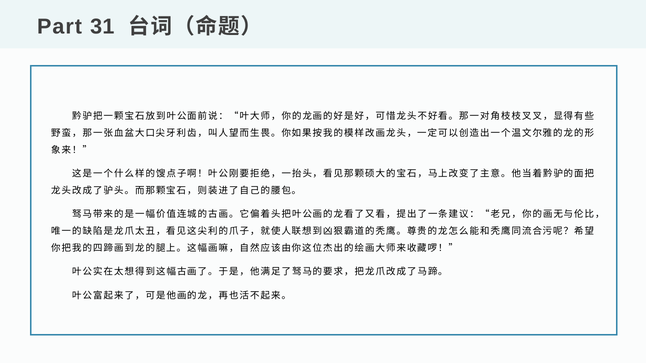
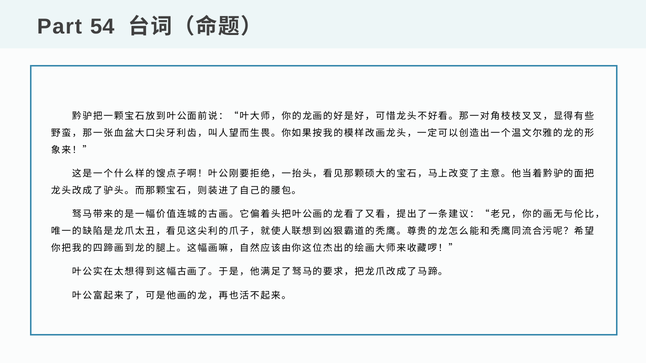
31: 31 -> 54
